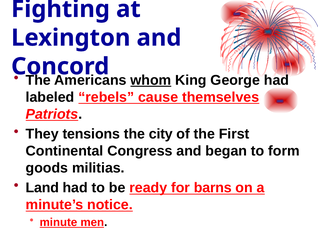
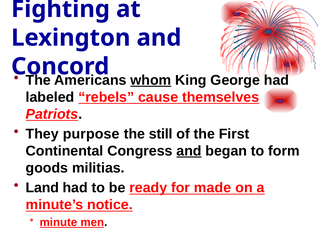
tensions: tensions -> purpose
city: city -> still
and at (189, 151) underline: none -> present
barns: barns -> made
